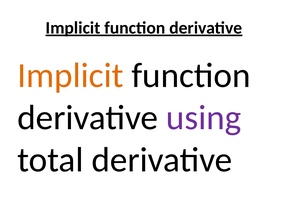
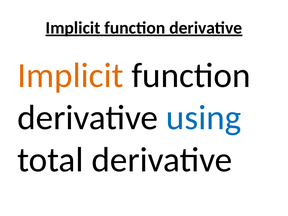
using colour: purple -> blue
